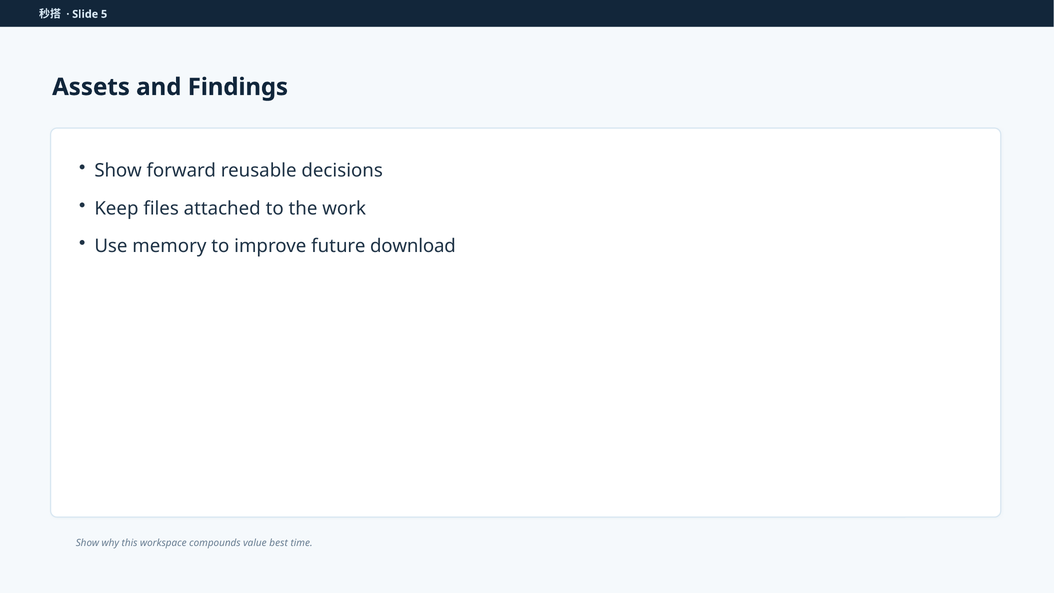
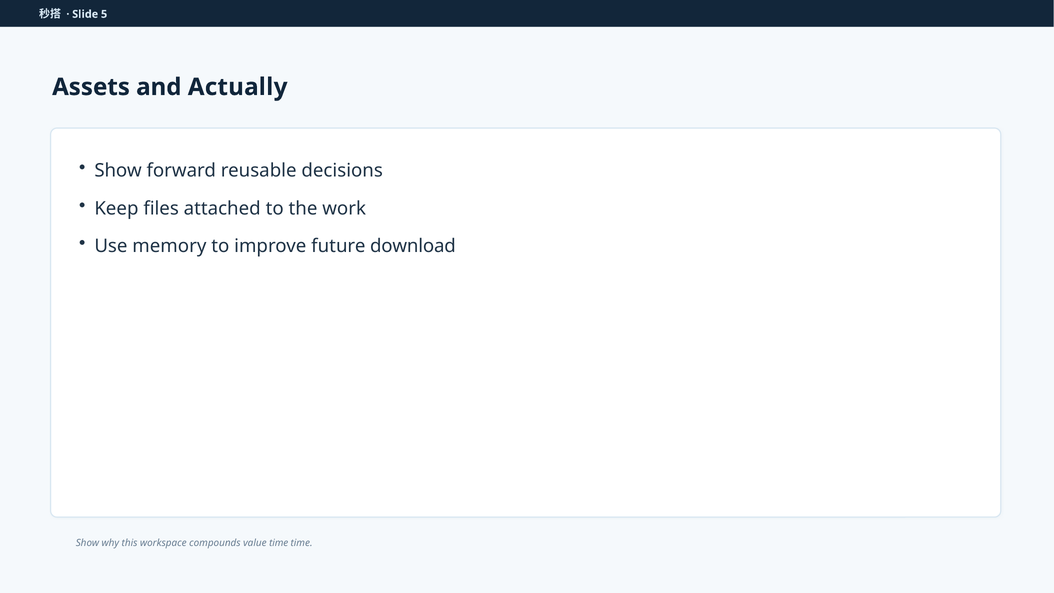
Findings: Findings -> Actually
value best: best -> time
